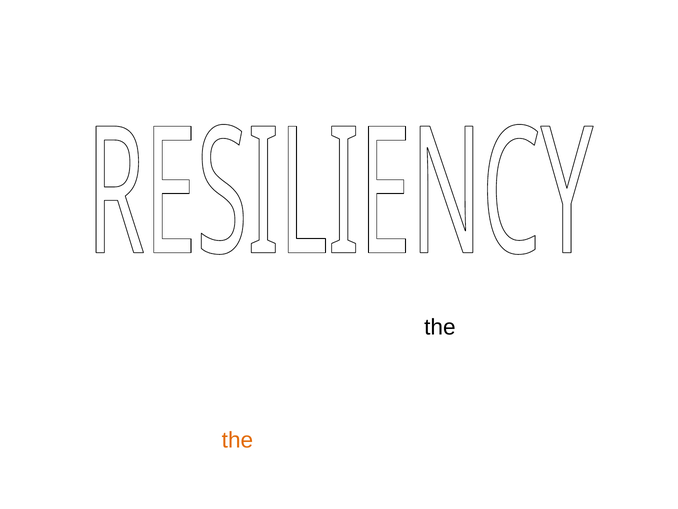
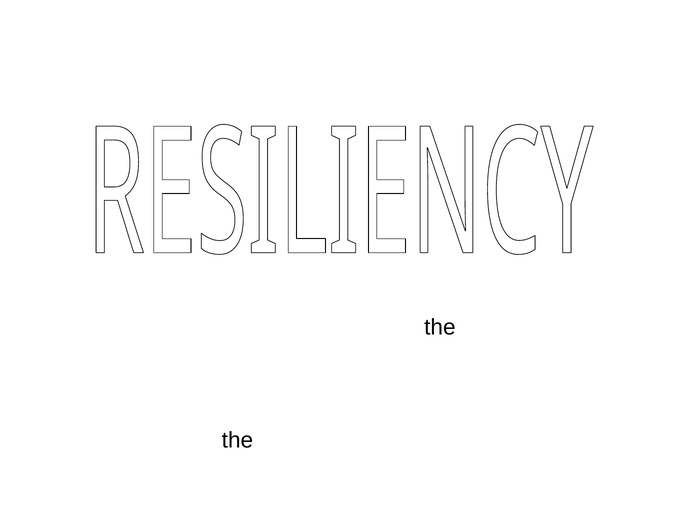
the at (237, 440) colour: orange -> black
